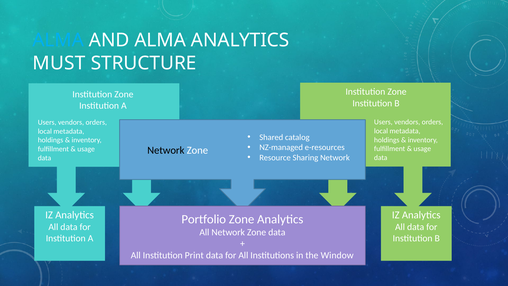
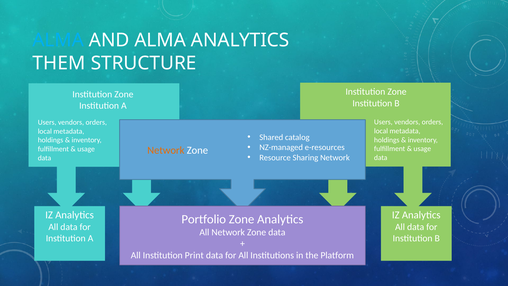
MUST: MUST -> THEM
Network at (166, 150) colour: black -> orange
Window: Window -> Platform
